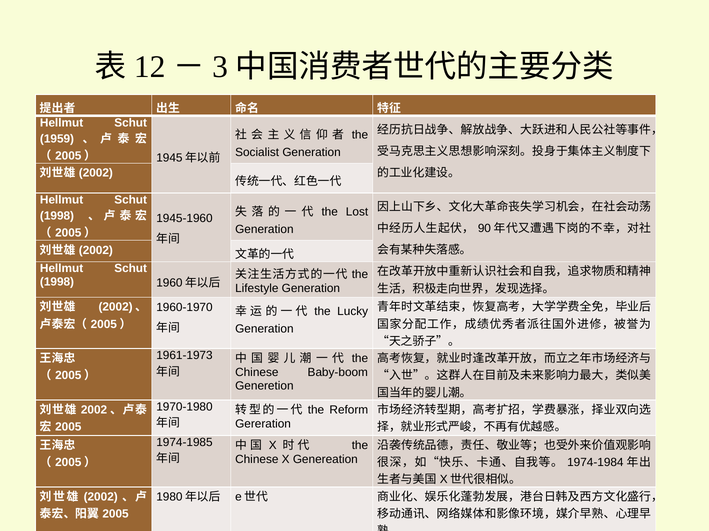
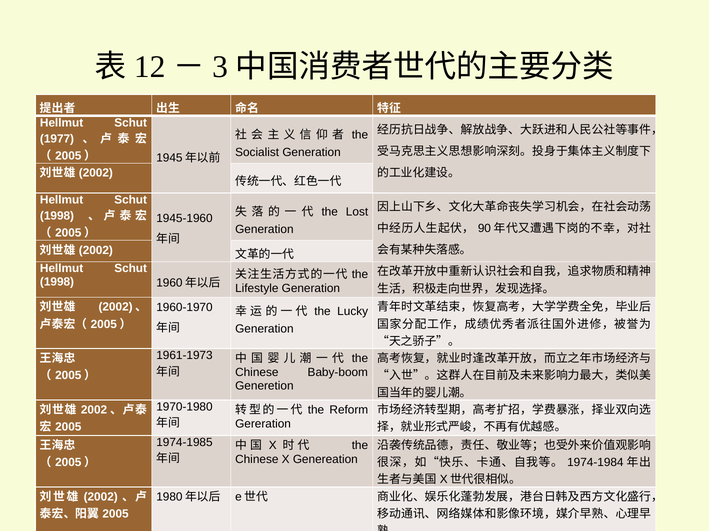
1959: 1959 -> 1977
